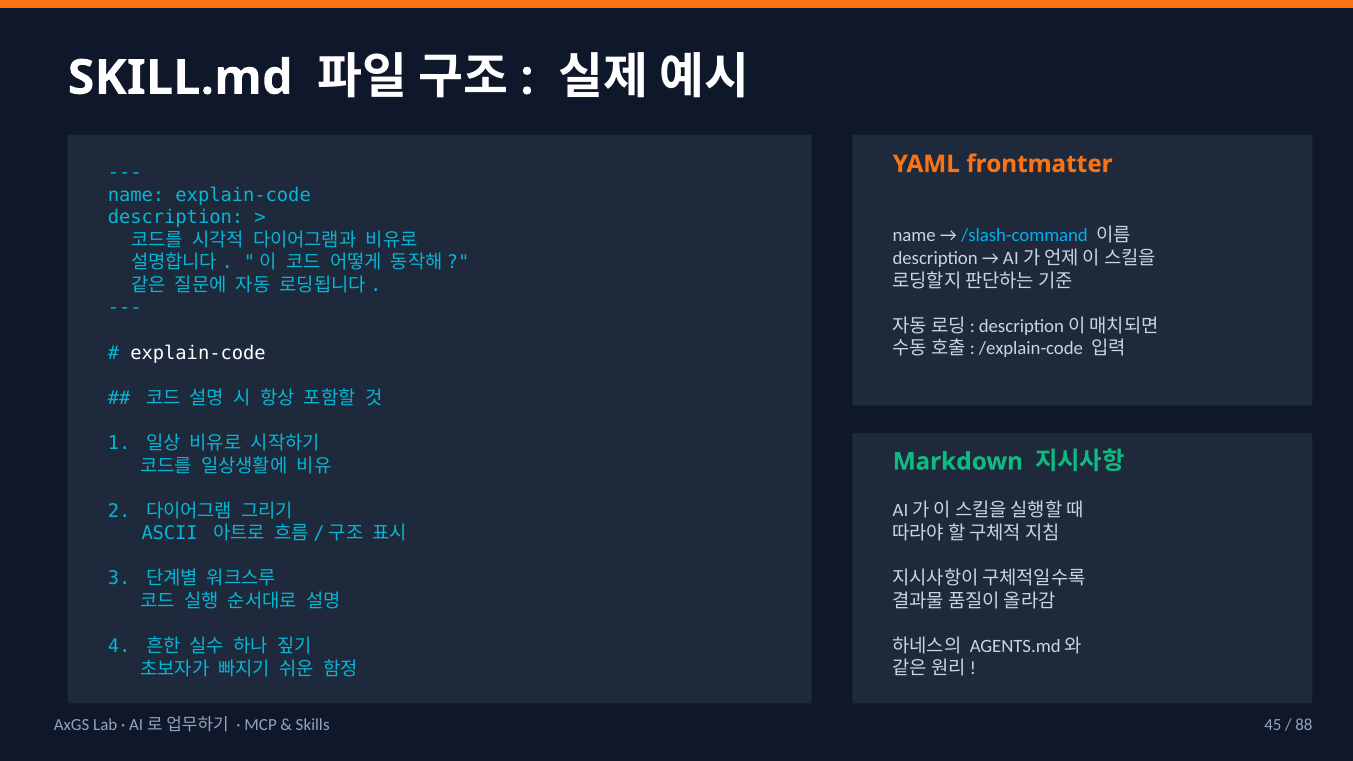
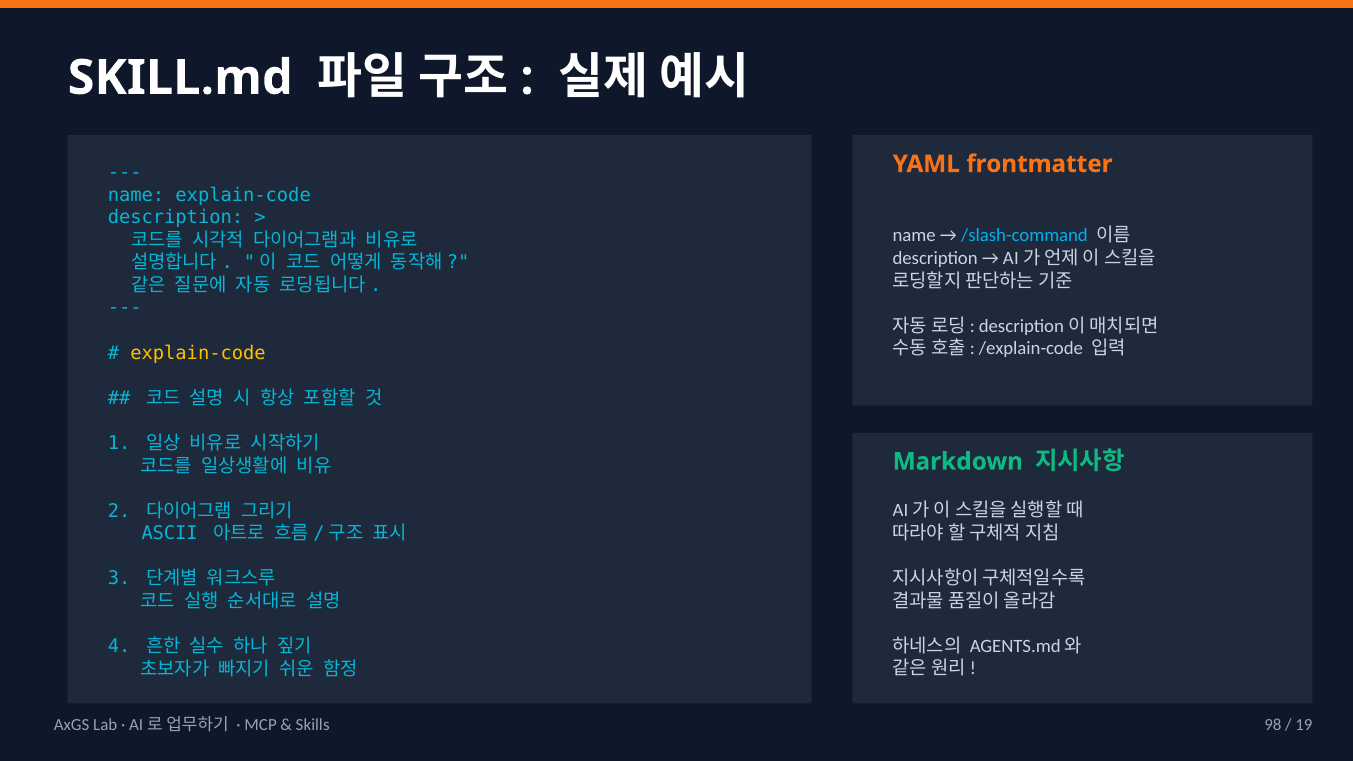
explain-code at (198, 353) colour: white -> yellow
45: 45 -> 98
88: 88 -> 19
